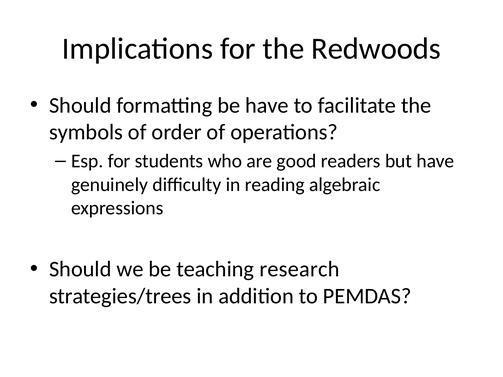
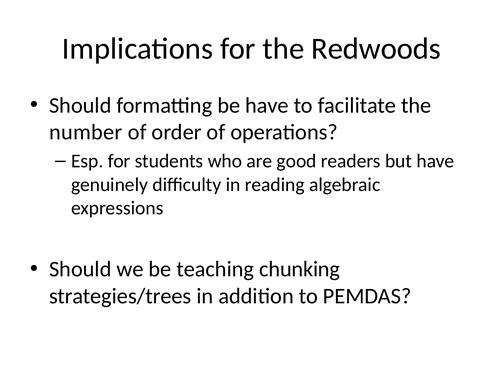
symbols: symbols -> number
research: research -> chunking
